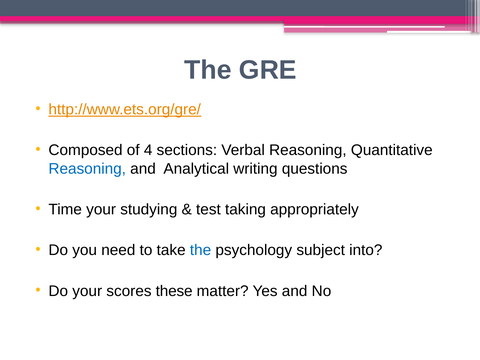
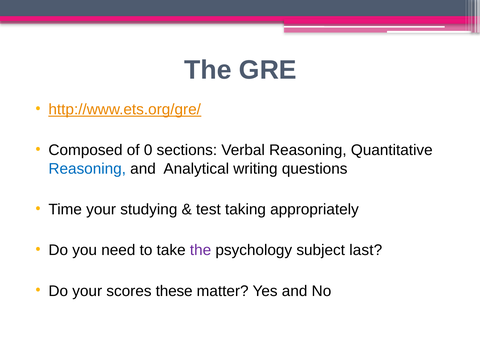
4: 4 -> 0
the at (201, 250) colour: blue -> purple
into: into -> last
